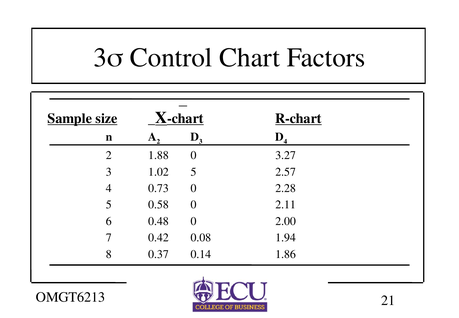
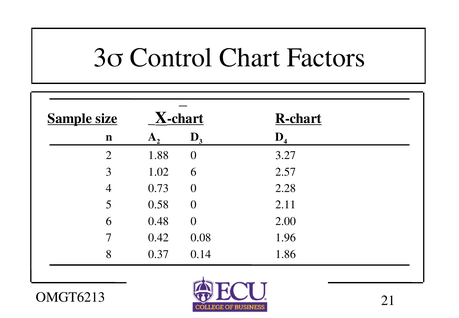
1.02 5: 5 -> 6
1.94: 1.94 -> 1.96
